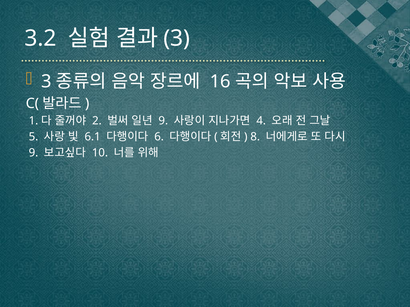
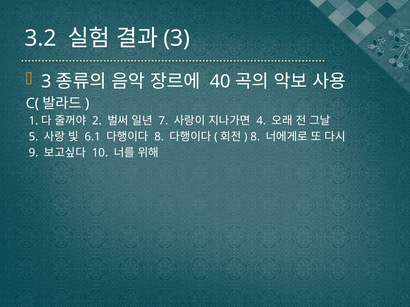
16: 16 -> 40
9 at (163, 121): 9 -> 7
6 at (159, 137): 6 -> 8
